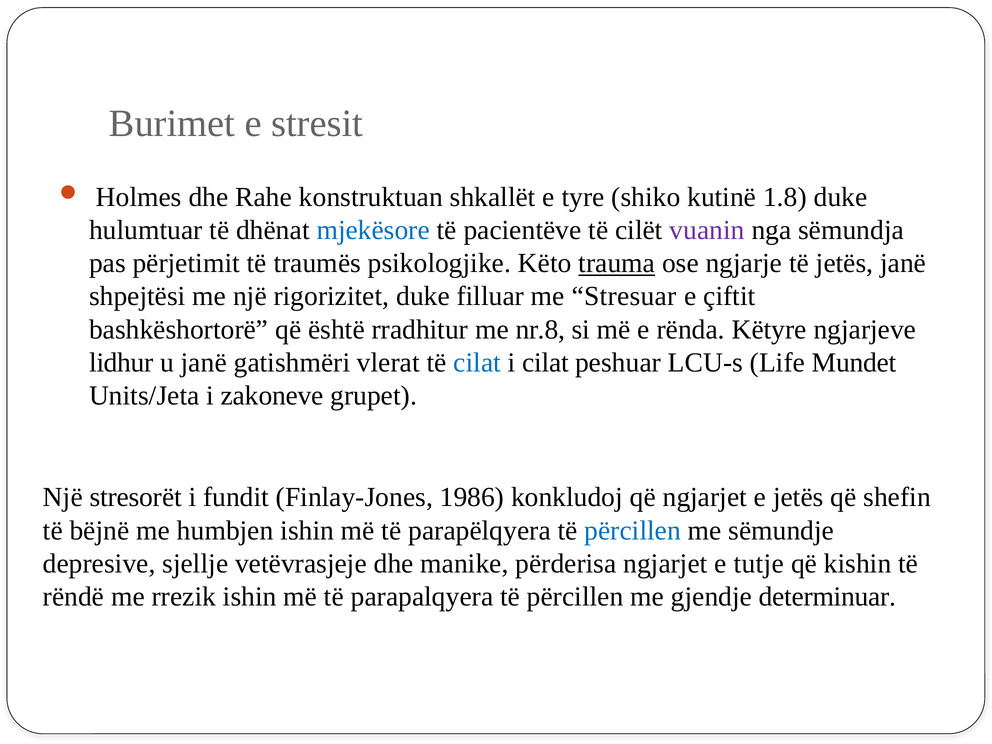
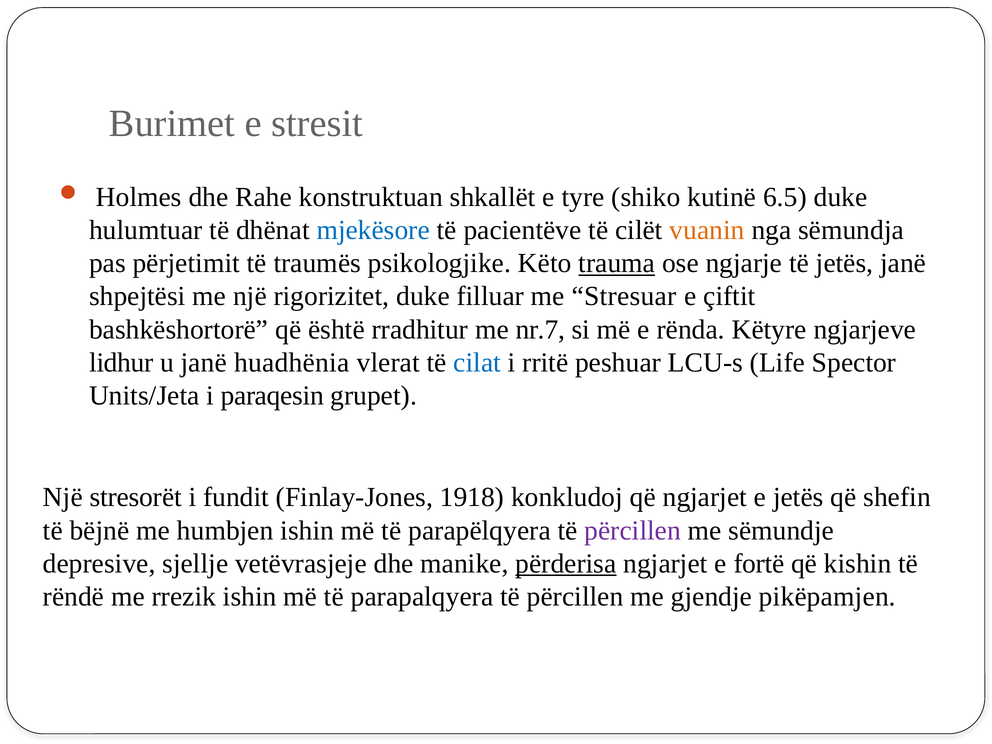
1.8: 1.8 -> 6.5
vuanin colour: purple -> orange
nr.8: nr.8 -> nr.7
gatishmëri: gatishmëri -> huadhënia
i cilat: cilat -> rritë
Mundet: Mundet -> Spector
zakoneve: zakoneve -> paraqesin
1986: 1986 -> 1918
përcillen at (633, 530) colour: blue -> purple
përderisa underline: none -> present
tutje: tutje -> fortë
determinuar: determinuar -> pikëpamjen
